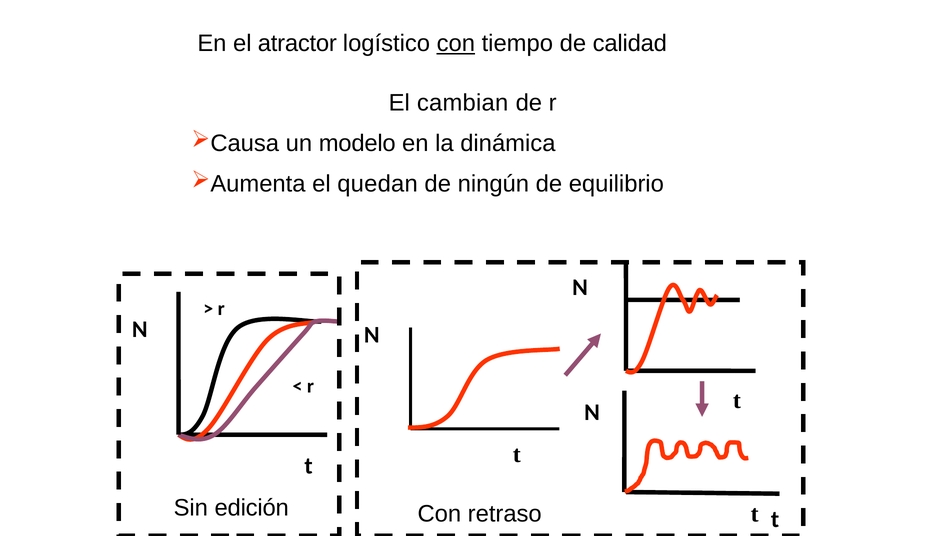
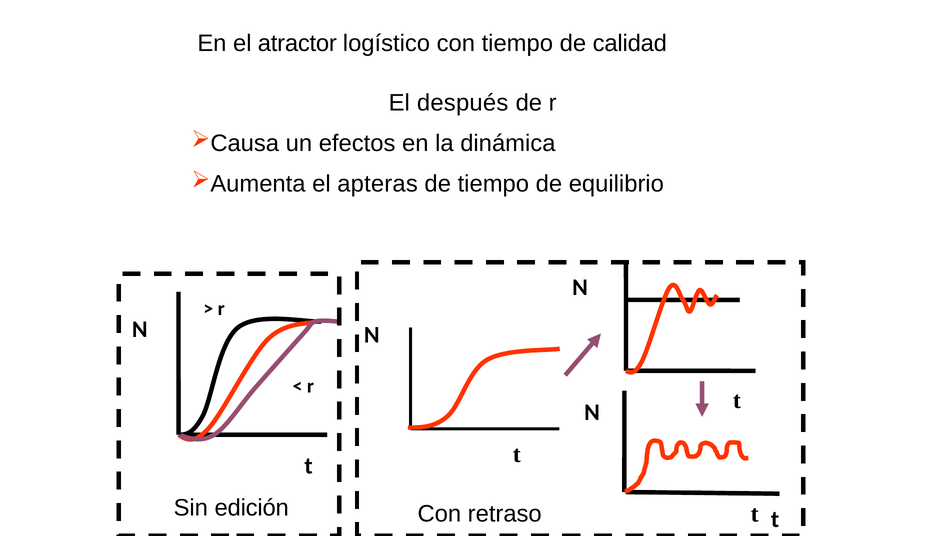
con at (456, 43) underline: present -> none
cambian: cambian -> después
modelo: modelo -> efectos
quedan: quedan -> apteras
de ningún: ningún -> tiempo
